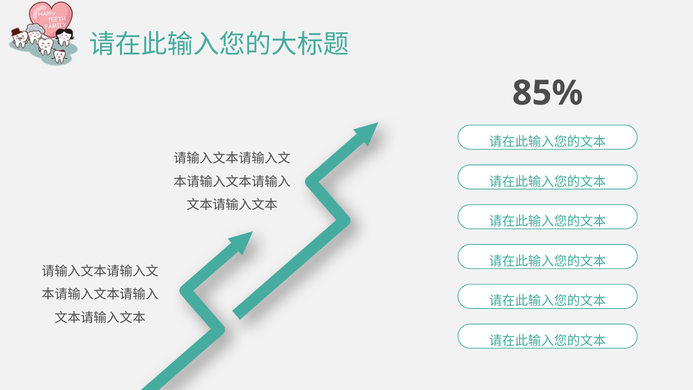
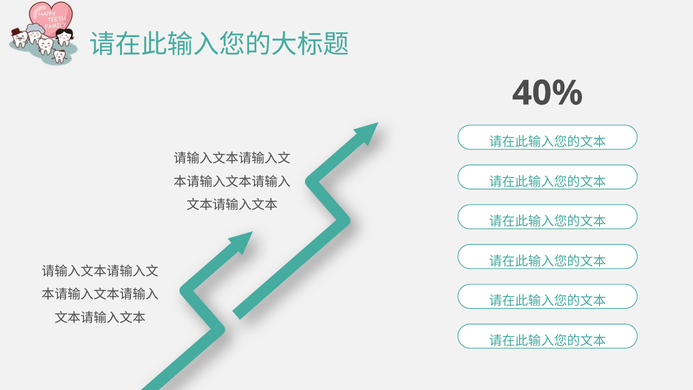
85%: 85% -> 40%
